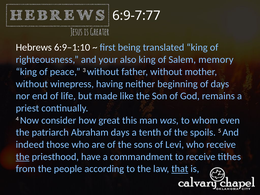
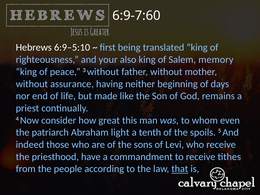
6:9-7:77: 6:9-7:77 -> 6:9-7:60
6:9–1:10: 6:9–1:10 -> 6:9–5:10
winepress: winepress -> assurance
Abraham days: days -> light
the at (23, 157) underline: present -> none
